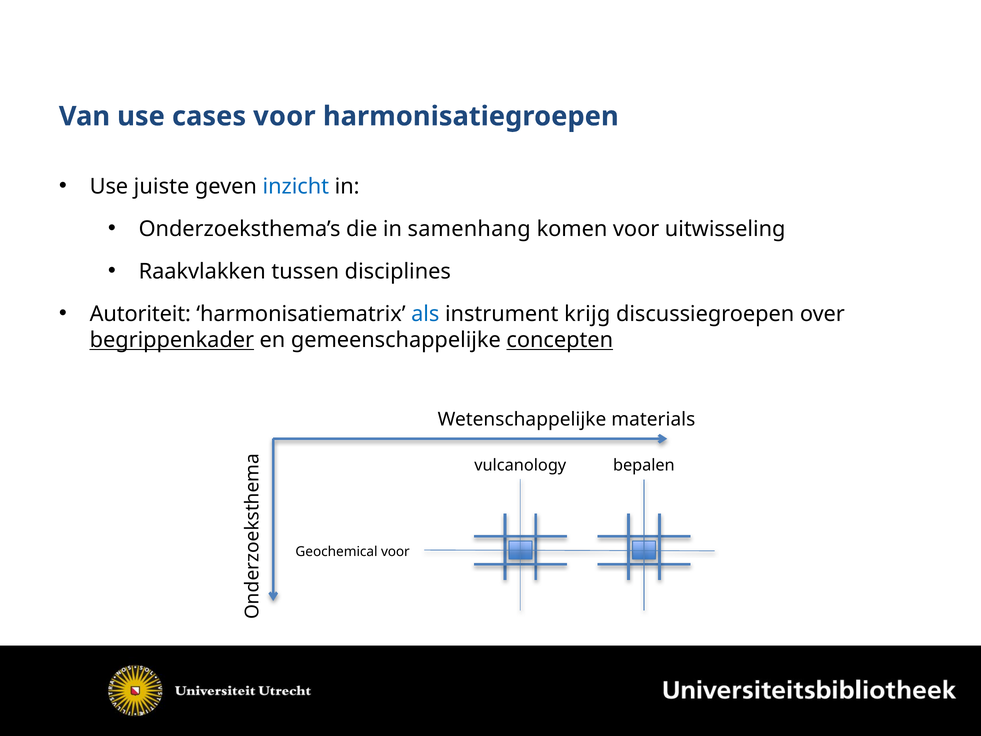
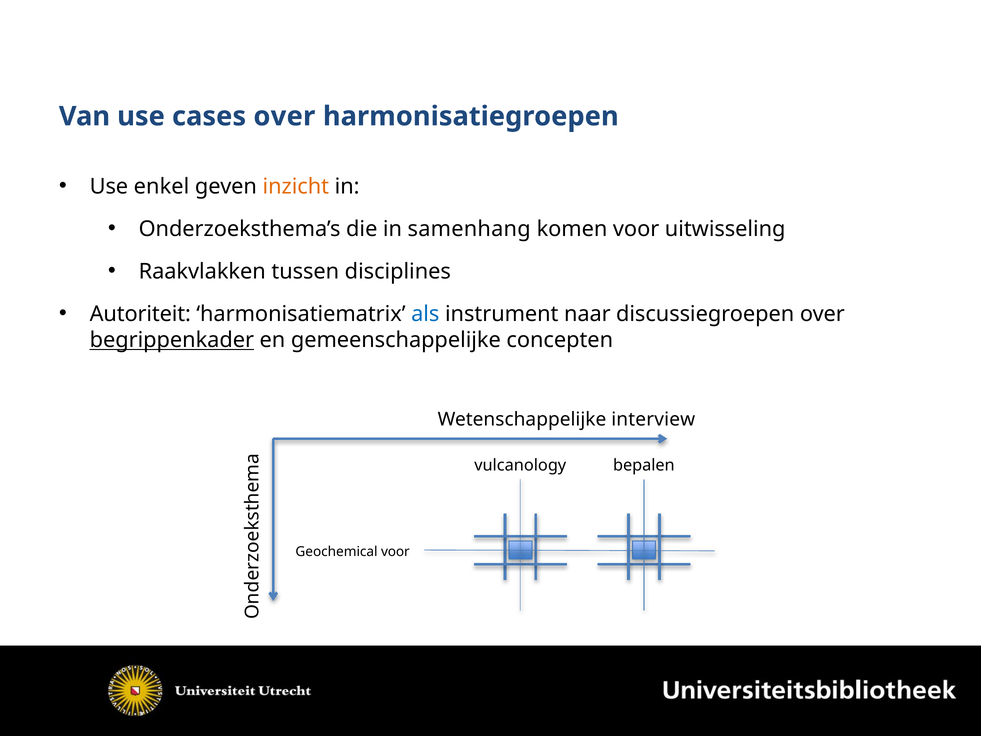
cases voor: voor -> over
juiste: juiste -> enkel
inzicht colour: blue -> orange
krijg: krijg -> naar
concepten underline: present -> none
materials: materials -> interview
